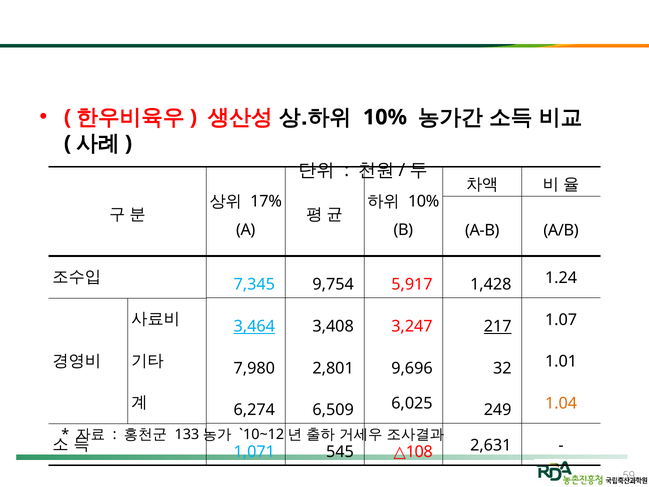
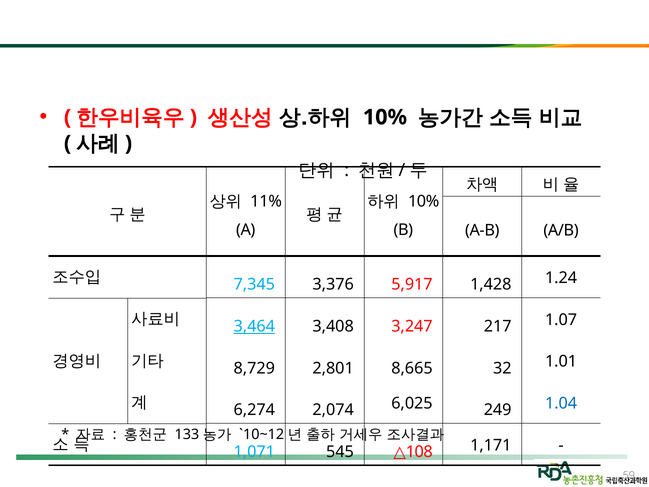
17%: 17% -> 11%
9,754: 9,754 -> 3,376
217 underline: present -> none
7,980: 7,980 -> 8,729
9,696: 9,696 -> 8,665
6,509: 6,509 -> 2,074
1.04 colour: orange -> blue
2,631: 2,631 -> 1,171
